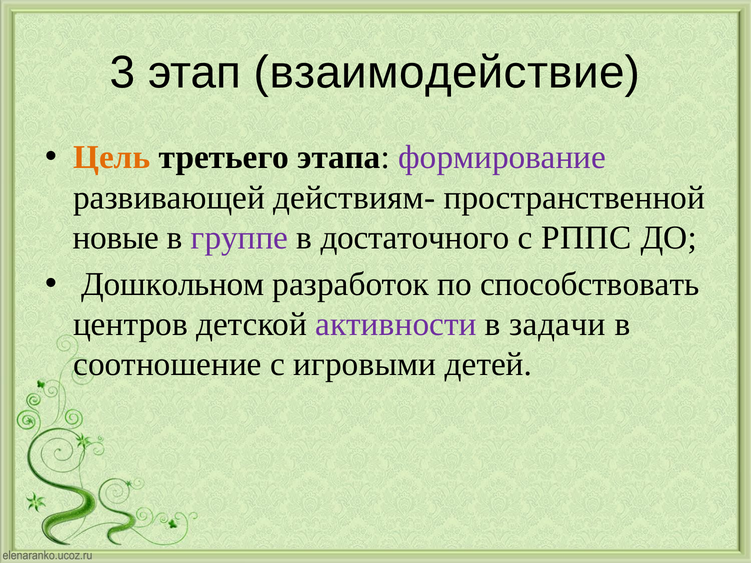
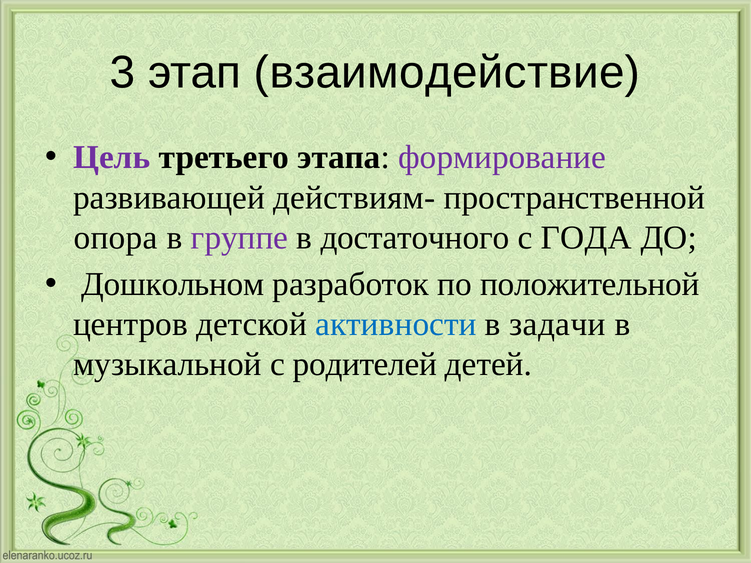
Цель colour: orange -> purple
новые: новые -> опора
РППС: РППС -> ГОДА
способствовать: способствовать -> положительной
активности colour: purple -> blue
соотношение: соотношение -> музыкальной
игровыми: игровыми -> родителей
